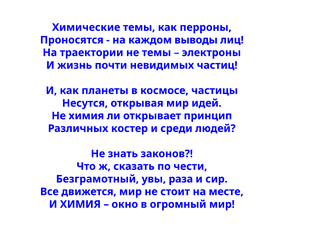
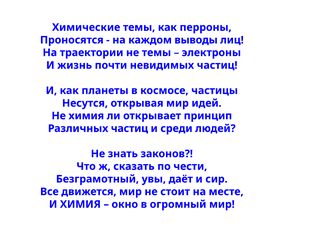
Различных костер: костер -> частиц
раза: раза -> даёт
